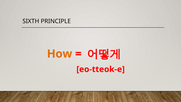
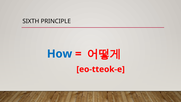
How colour: orange -> blue
